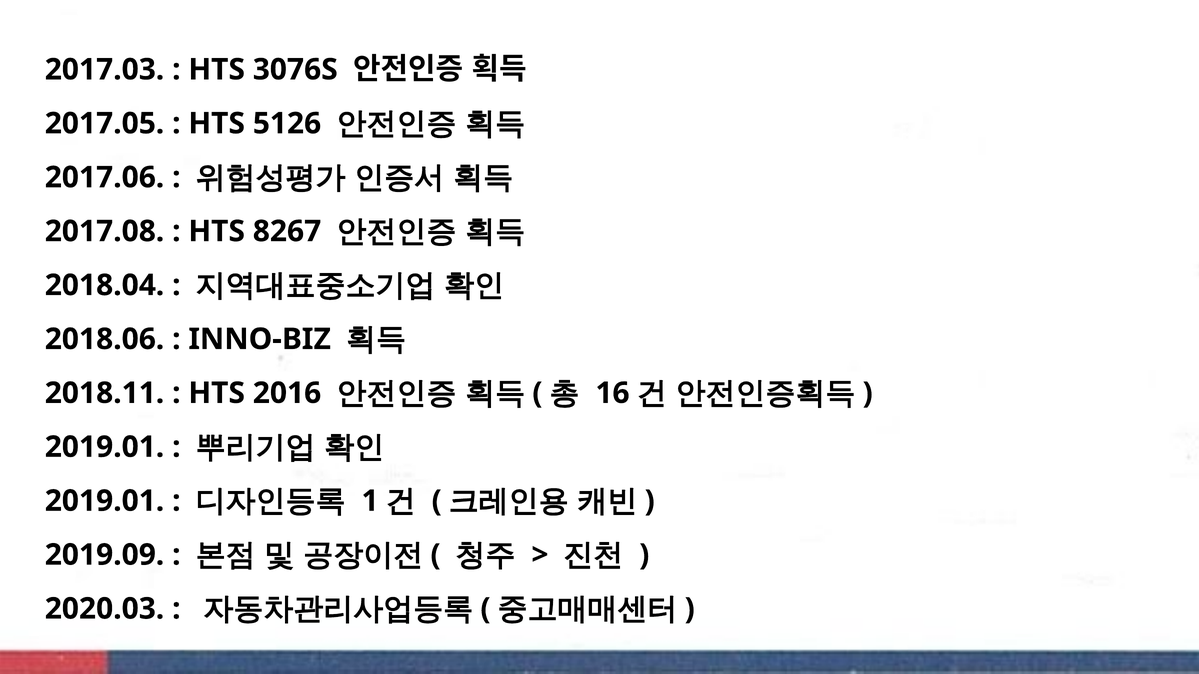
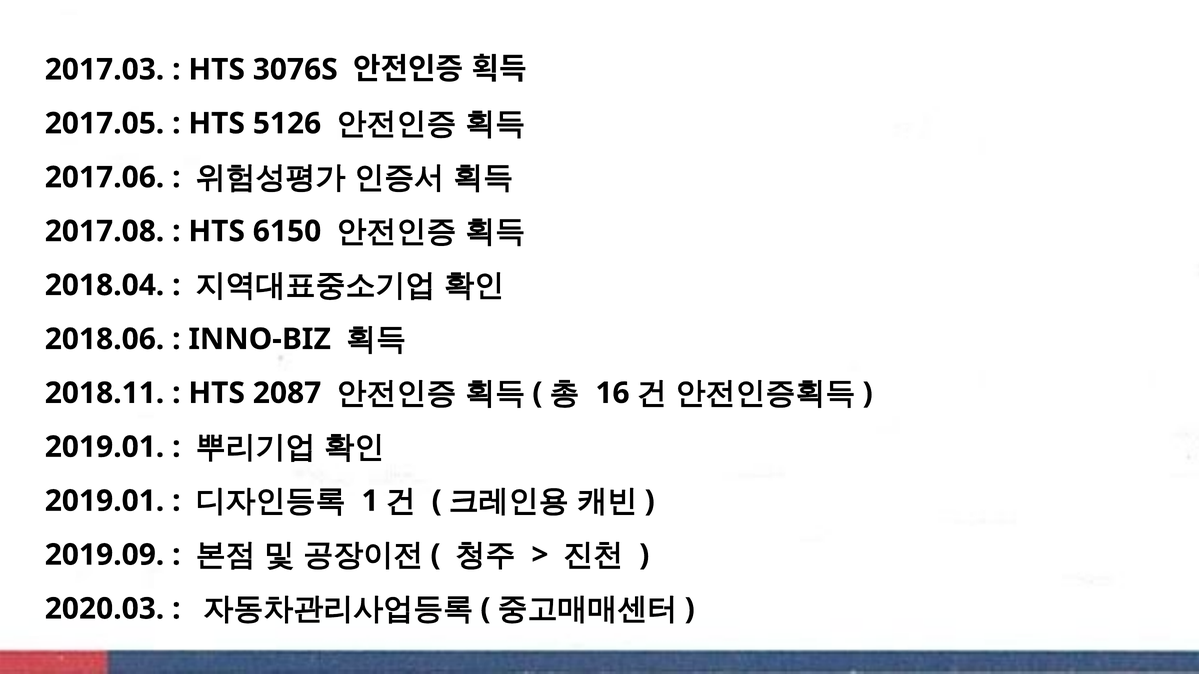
8267: 8267 -> 6150
2016: 2016 -> 2087
